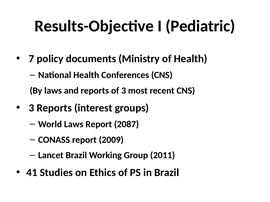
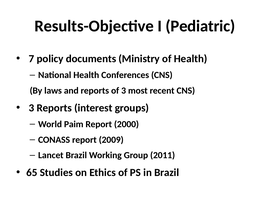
World Laws: Laws -> Paim
2087: 2087 -> 2000
41: 41 -> 65
